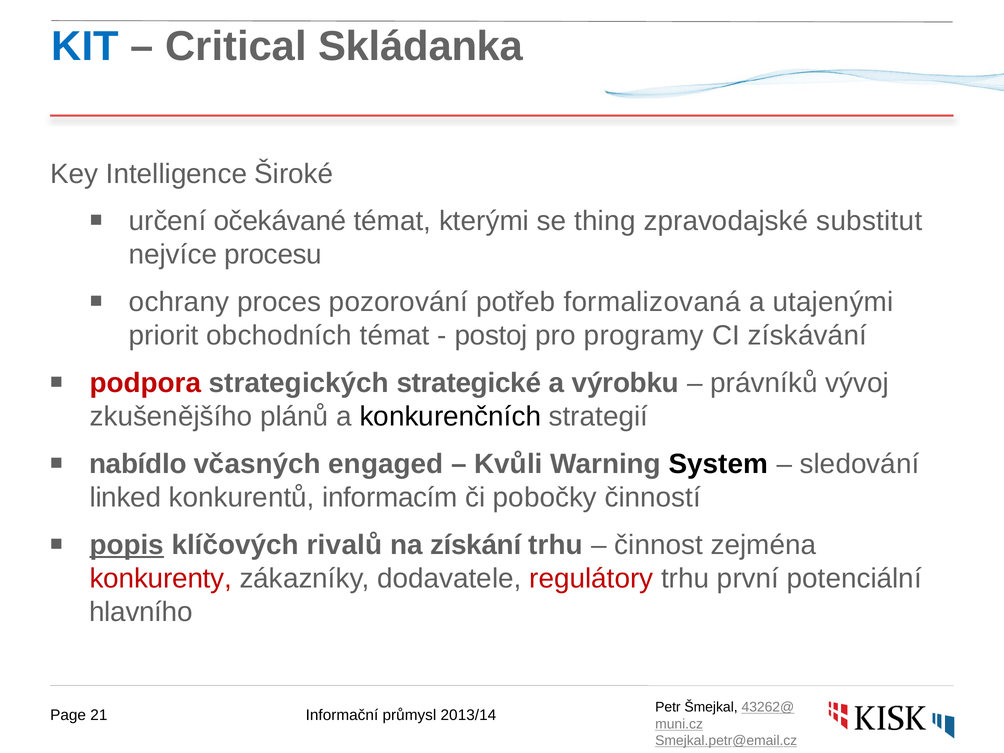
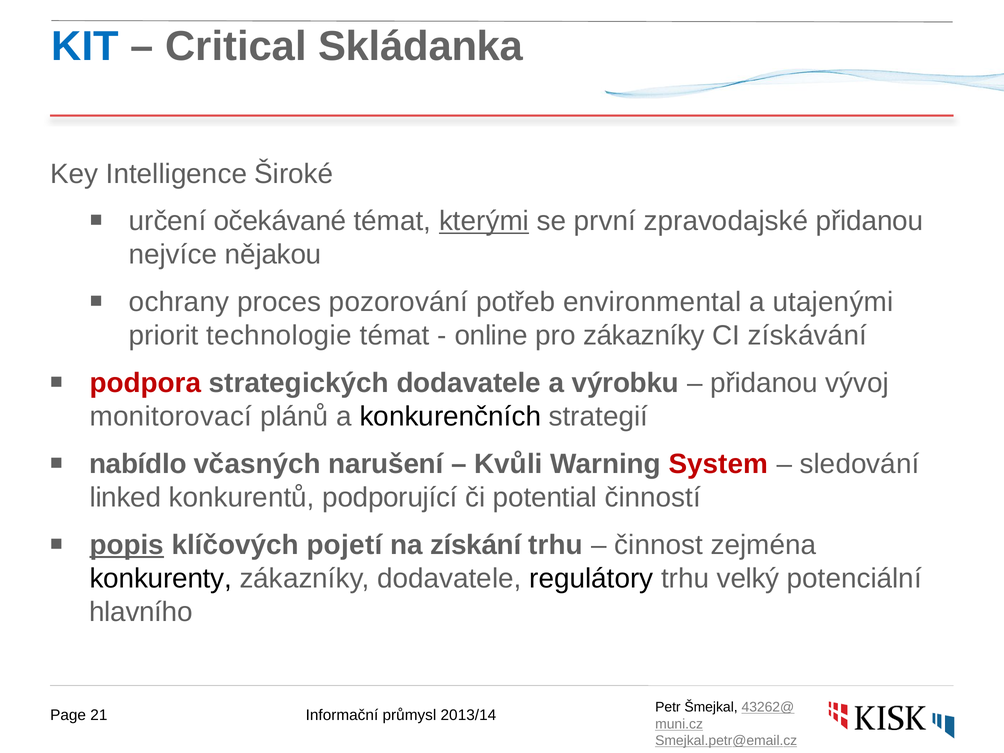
kterými underline: none -> present
thing: thing -> první
zpravodajské substitut: substitut -> přidanou
procesu: procesu -> nějakou
formalizovaná: formalizovaná -> environmental
obchodních: obchodních -> technologie
postoj: postoj -> online
pro programy: programy -> zákazníky
strategických strategické: strategické -> dodavatele
právníků at (764, 383): právníků -> přidanou
zkušenějšího: zkušenějšího -> monitorovací
engaged: engaged -> narušení
System colour: black -> red
informacím: informacím -> podporující
pobočky: pobočky -> potential
rivalů: rivalů -> pojetí
konkurenty colour: red -> black
regulátory colour: red -> black
první: první -> velký
